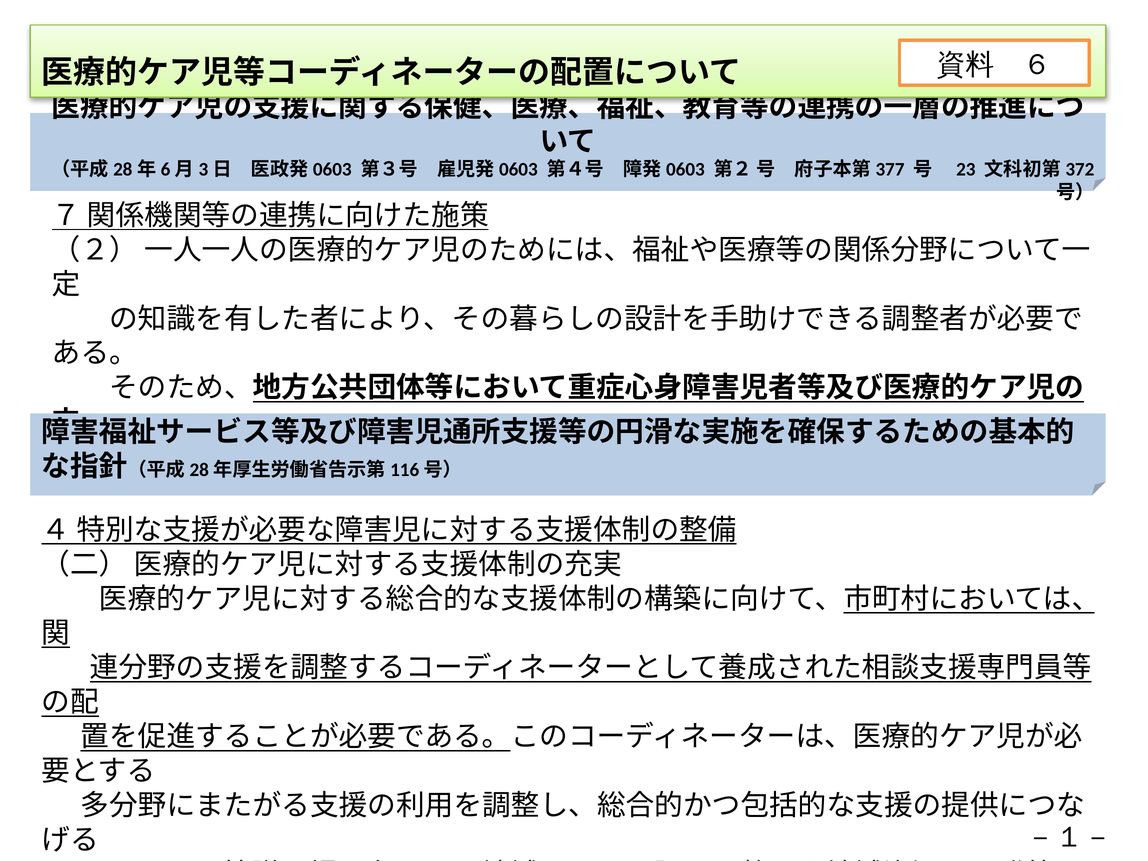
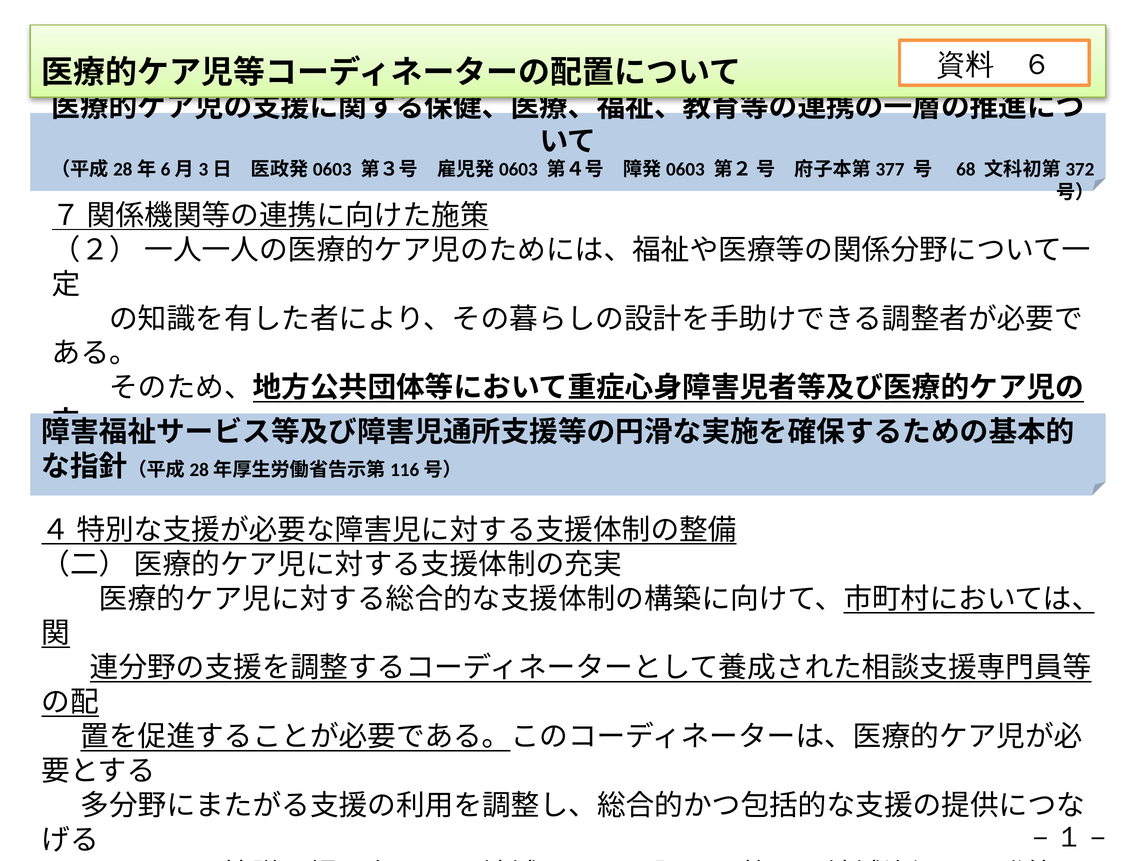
23: 23 -> 68
